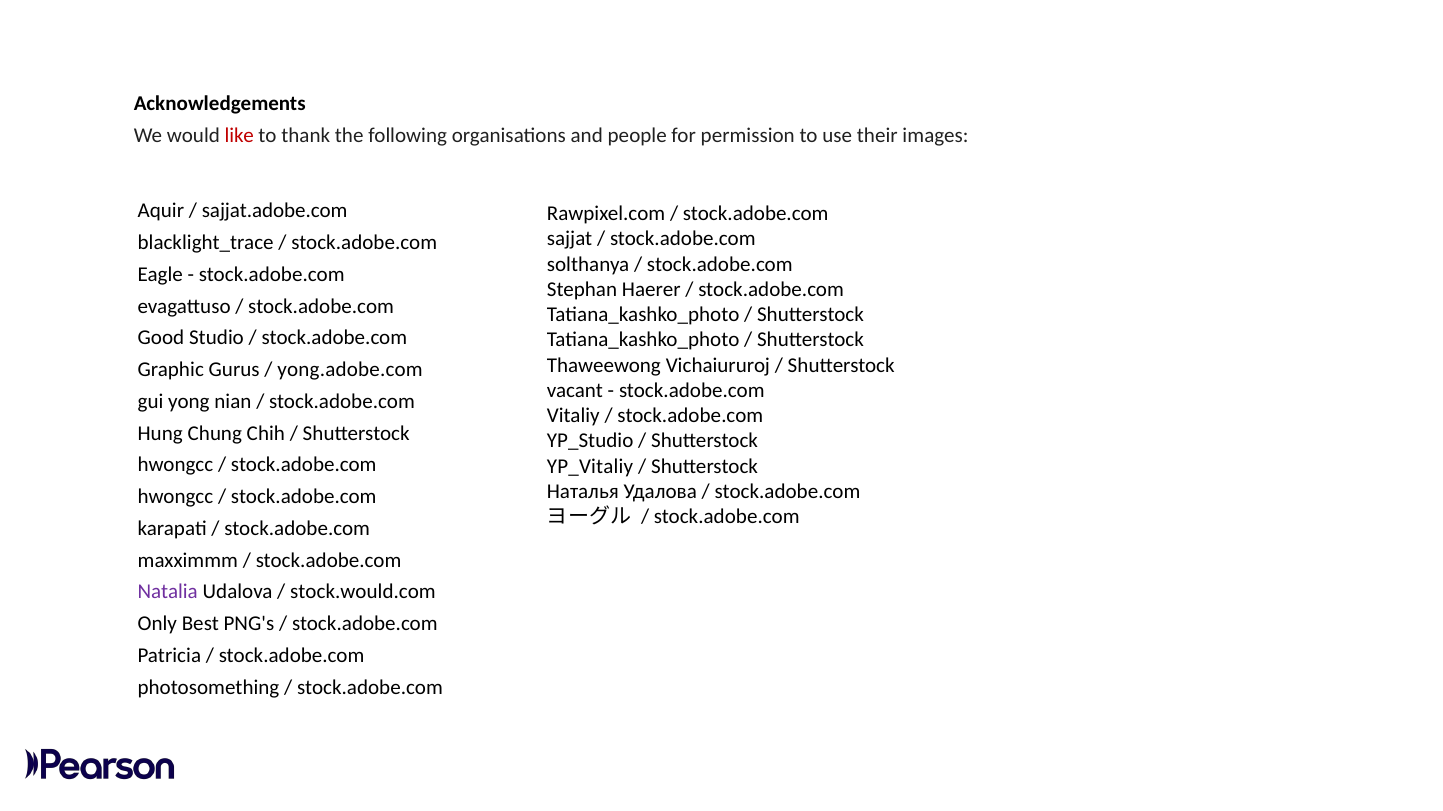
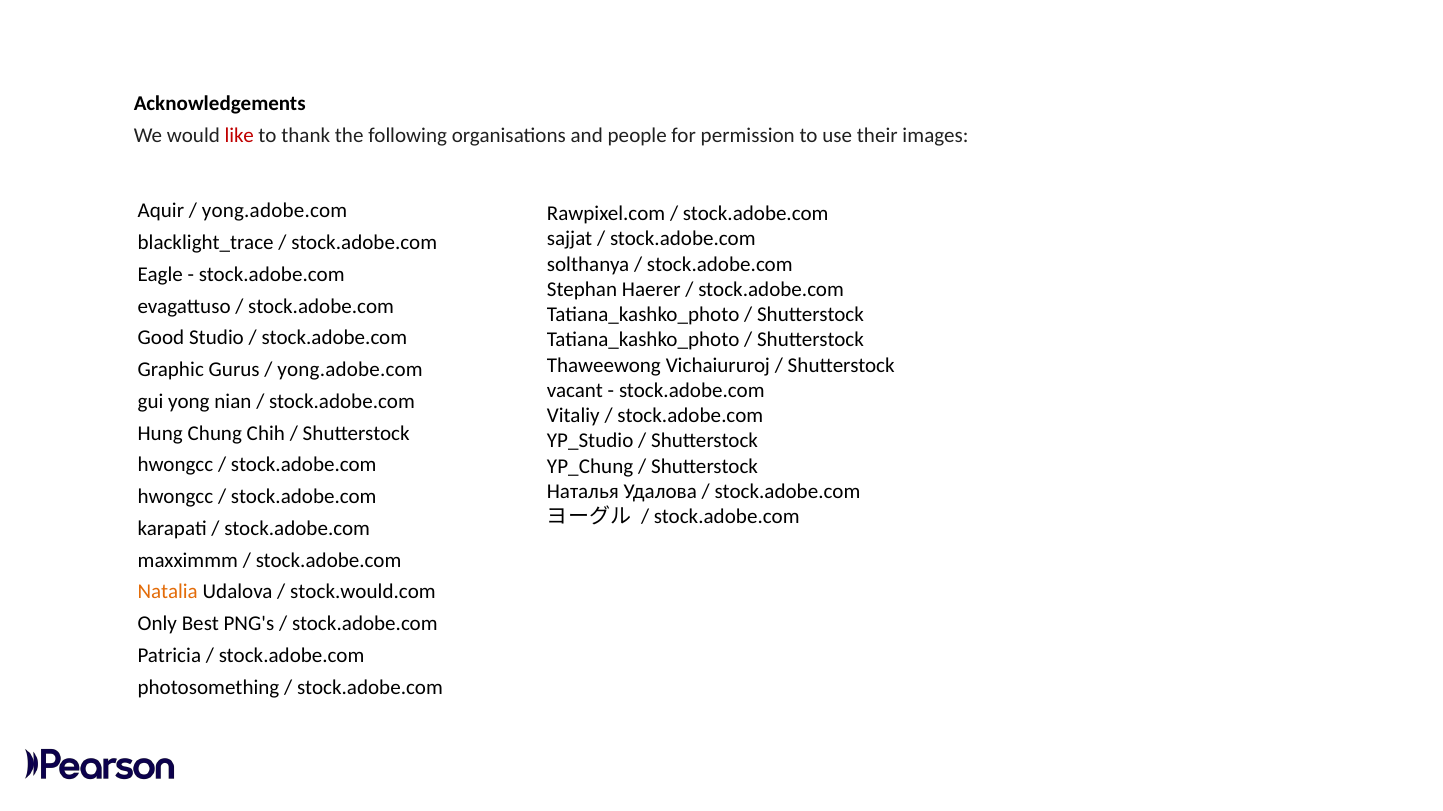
sajjat.adobe.com at (275, 211): sajjat.adobe.com -> yong.adobe.com
YP_Vitaliy: YP_Vitaliy -> YP_Chung
Natalia colour: purple -> orange
